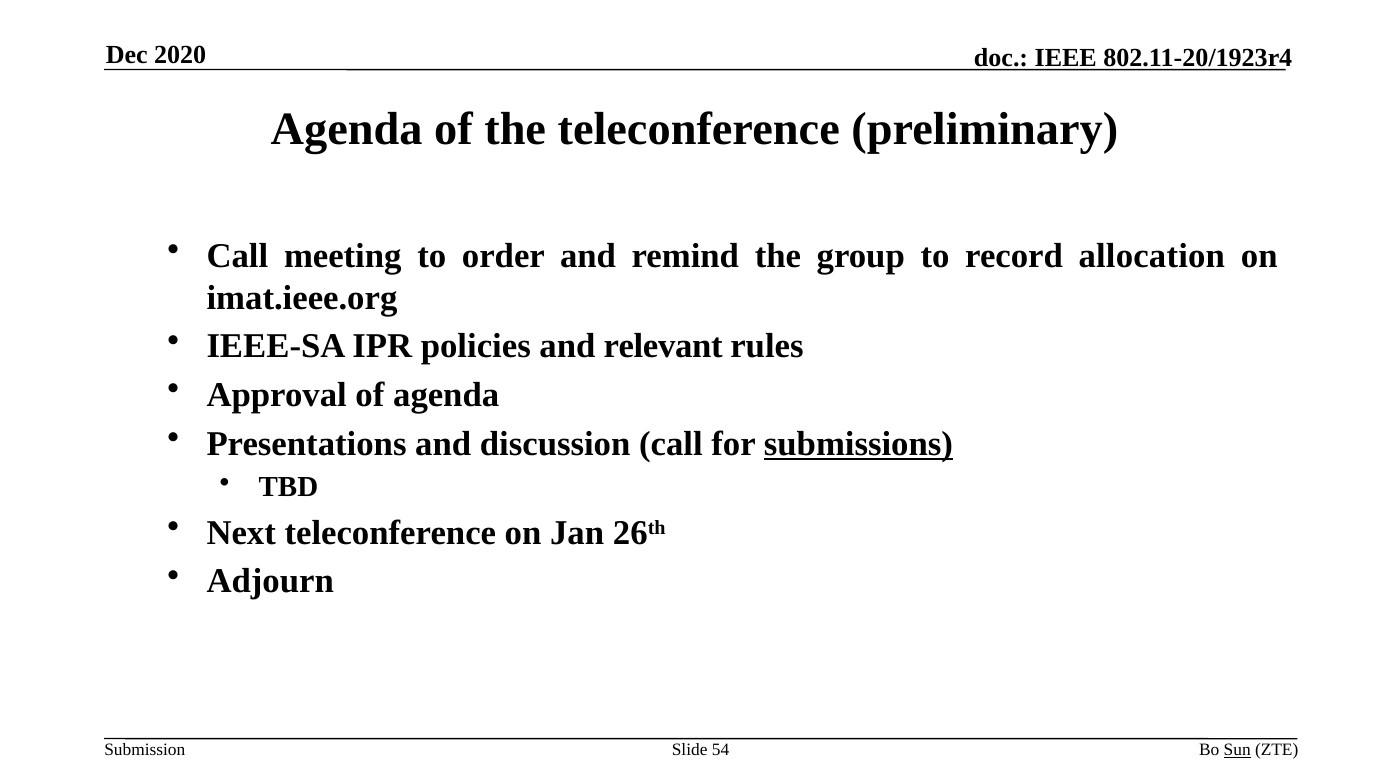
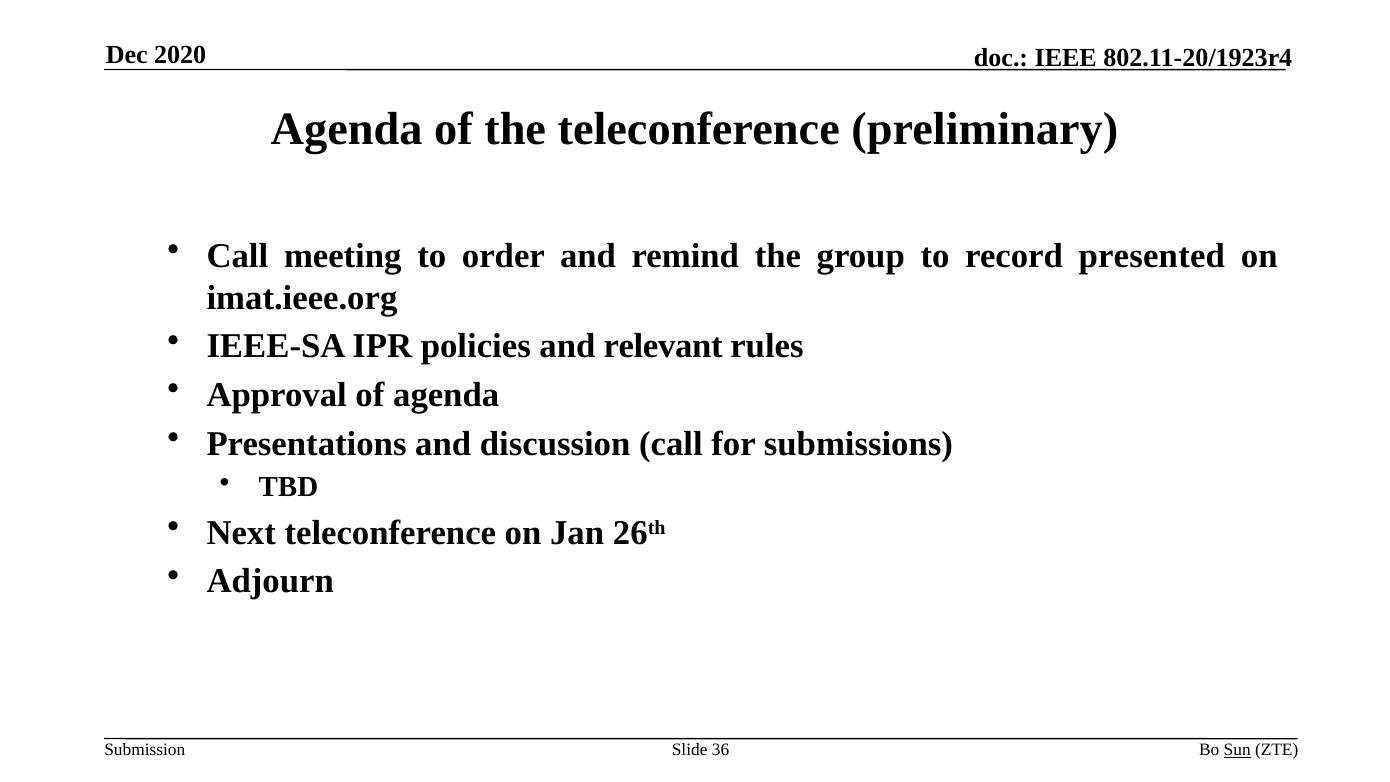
allocation: allocation -> presented
submissions underline: present -> none
54: 54 -> 36
